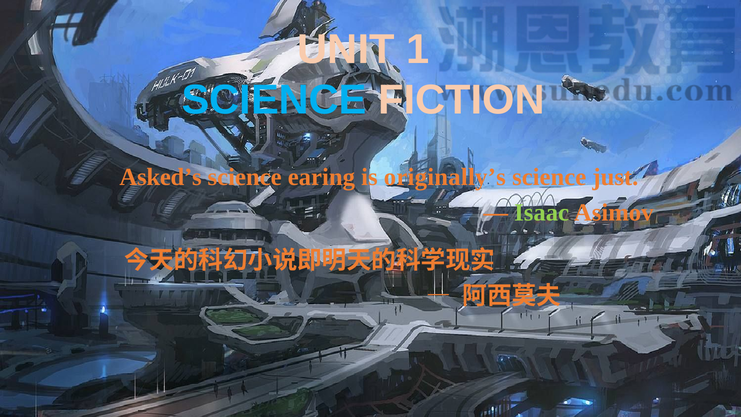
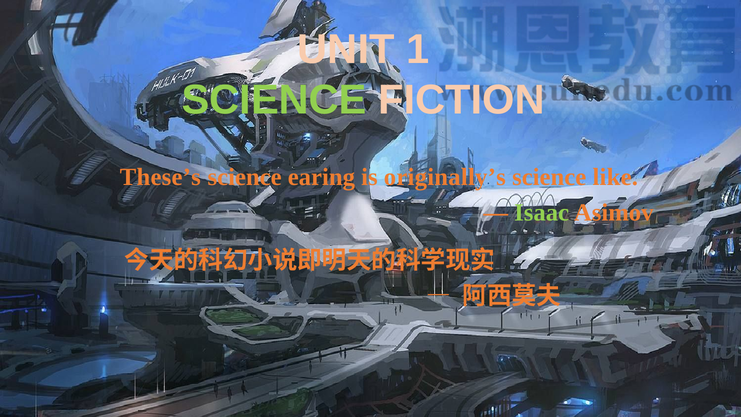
SCIENCE at (274, 100) colour: light blue -> light green
Asked’s: Asked’s -> These’s
just: just -> like
